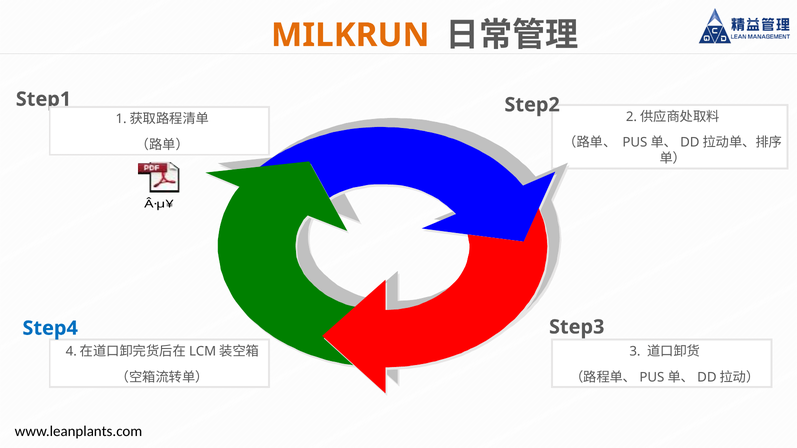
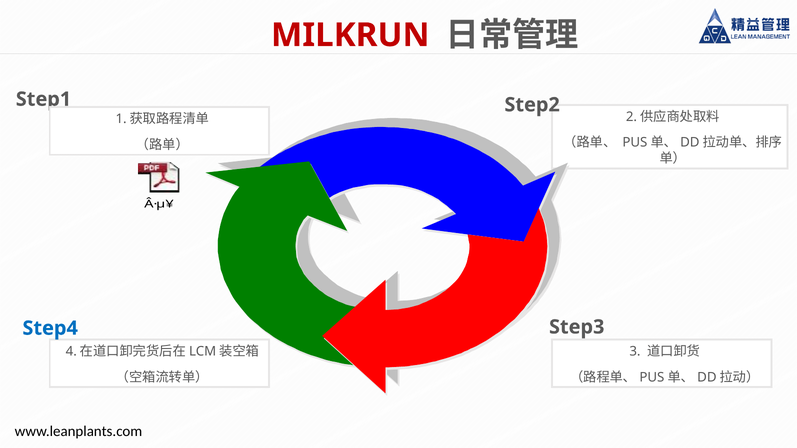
MILKRUN colour: orange -> red
